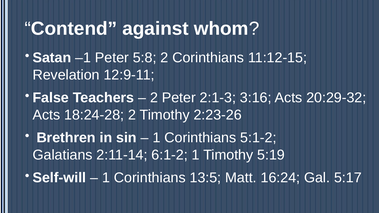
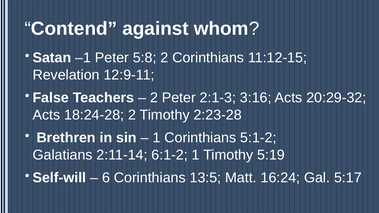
2:23-26: 2:23-26 -> 2:23-28
1 at (106, 178): 1 -> 6
